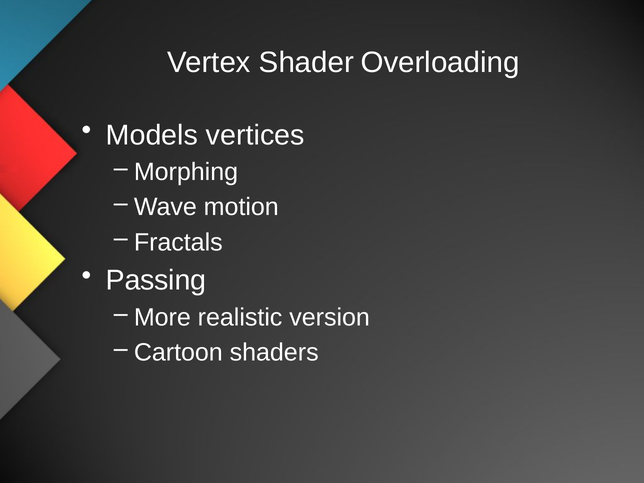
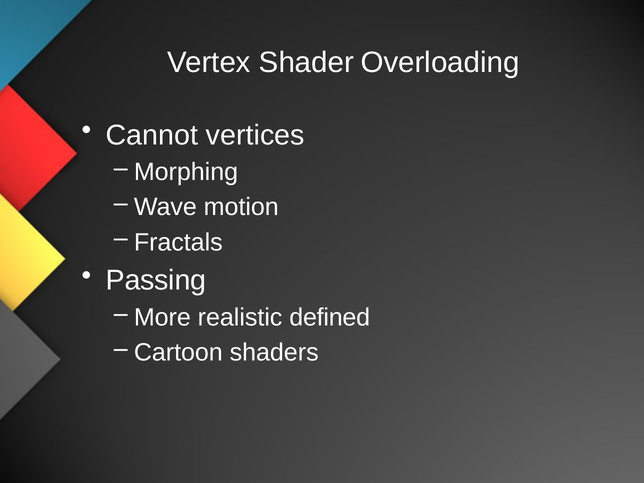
Models: Models -> Cannot
version: version -> defined
